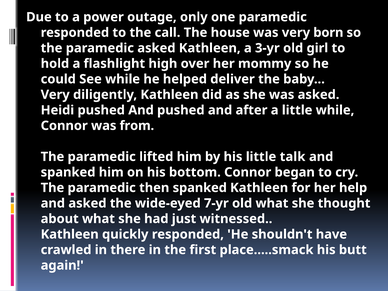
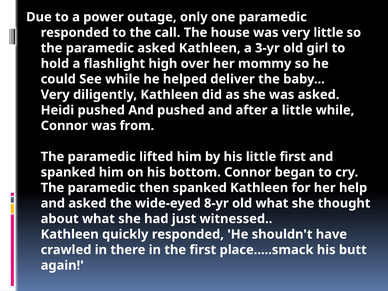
very born: born -> little
little talk: talk -> first
7-yr: 7-yr -> 8-yr
